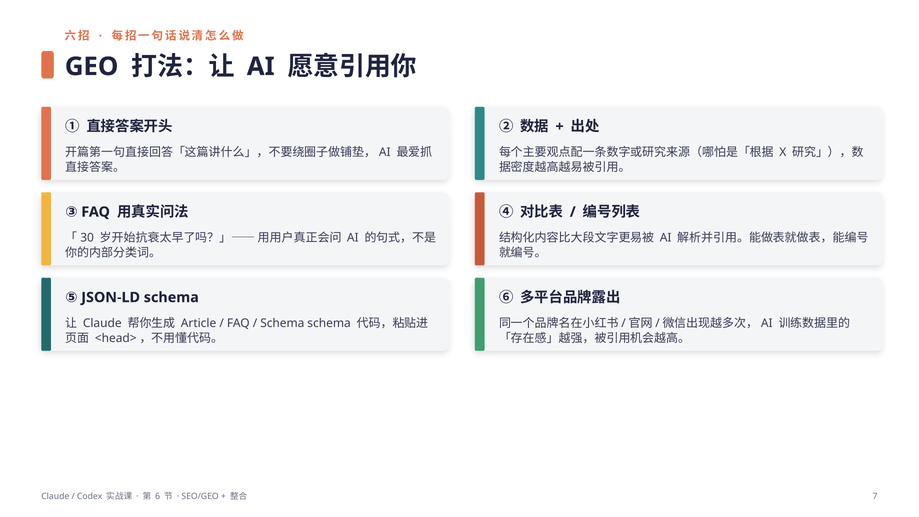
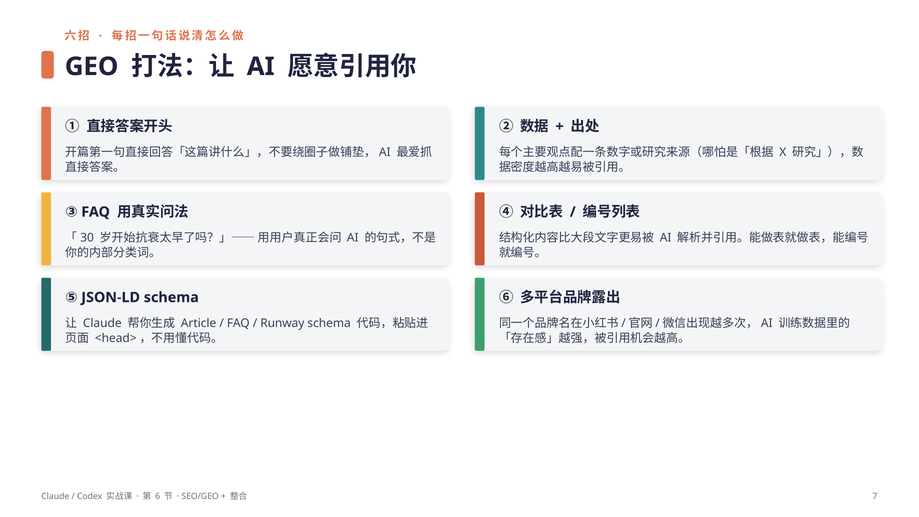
Schema at (282, 323): Schema -> Runway
